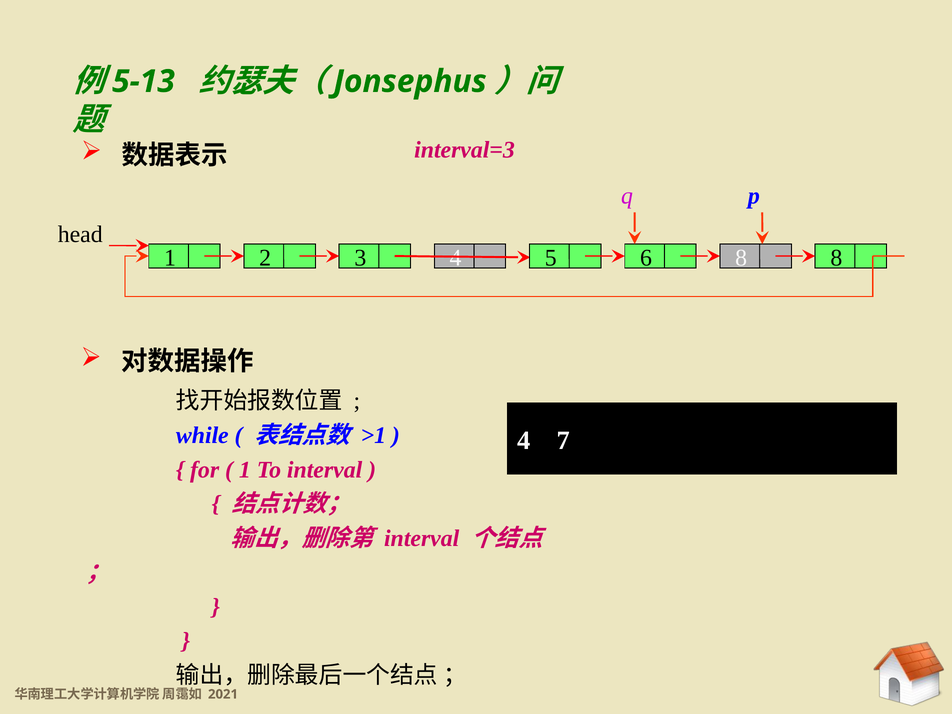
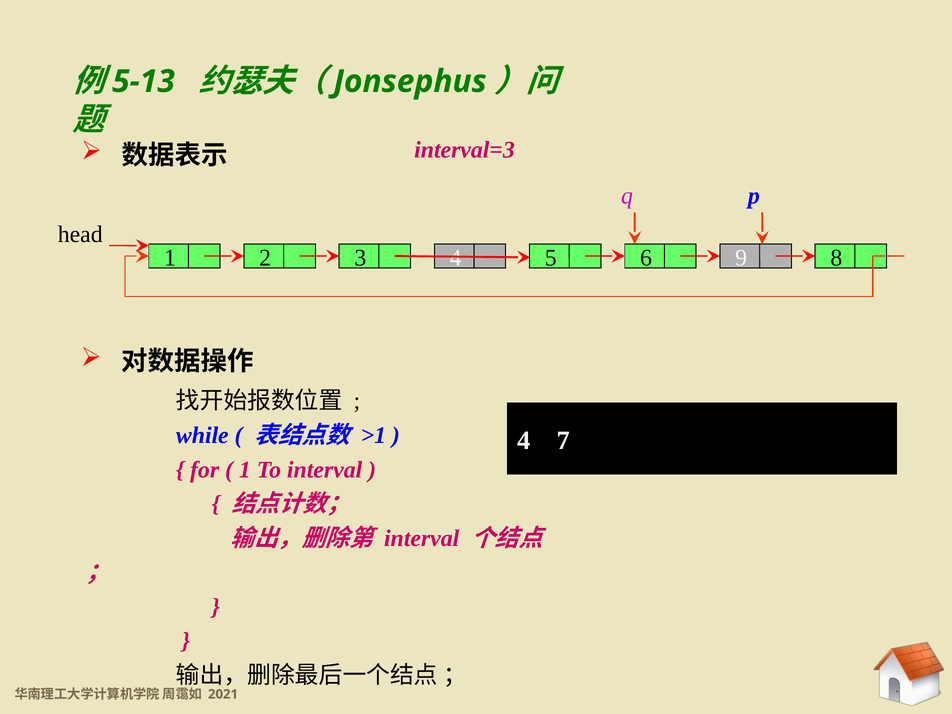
6 8: 8 -> 9
